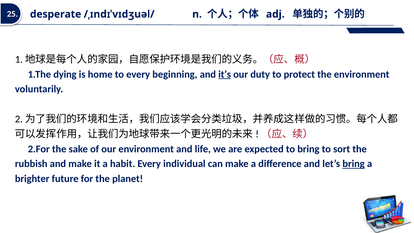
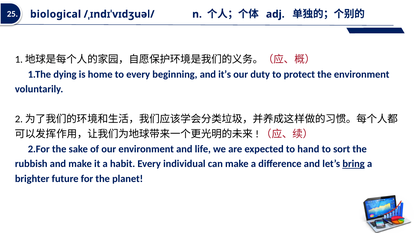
desperate: desperate -> biological
it’s underline: present -> none
to bring: bring -> hand
